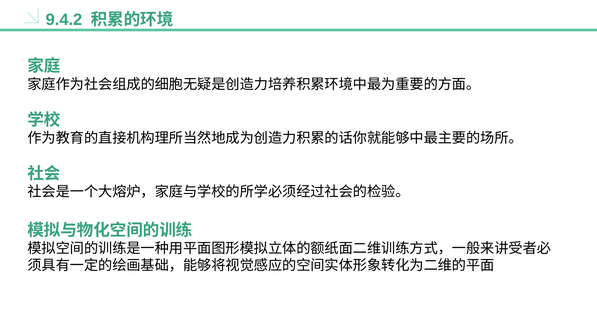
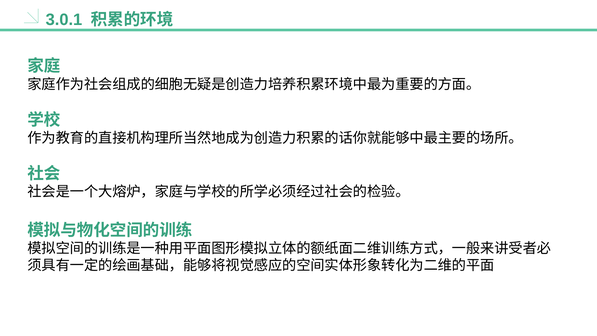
9.4.2: 9.4.2 -> 3.0.1
